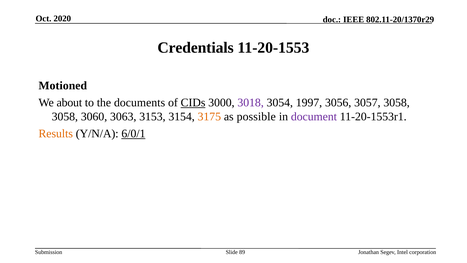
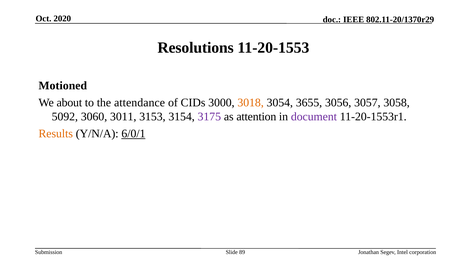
Credentials: Credentials -> Resolutions
documents: documents -> attendance
CIDs underline: present -> none
3018 colour: purple -> orange
1997: 1997 -> 3655
3058 at (65, 116): 3058 -> 5092
3063: 3063 -> 3011
3175 colour: orange -> purple
possible: possible -> attention
